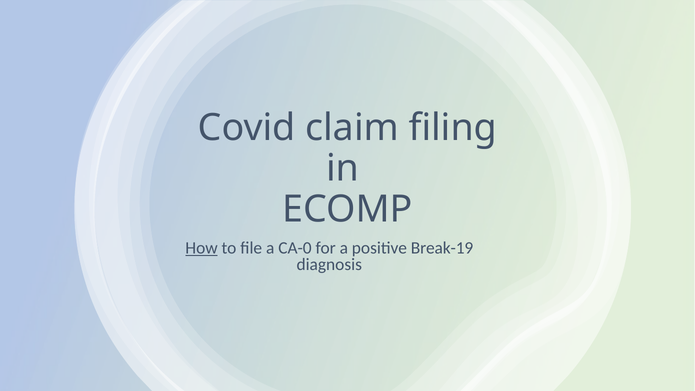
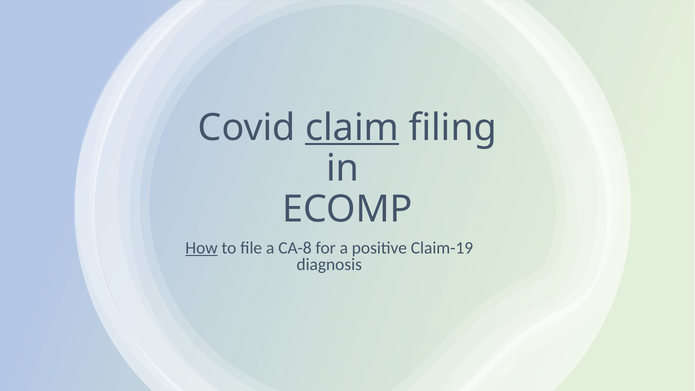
claim underline: none -> present
CA-0: CA-0 -> CA-8
Break-19: Break-19 -> Claim-19
